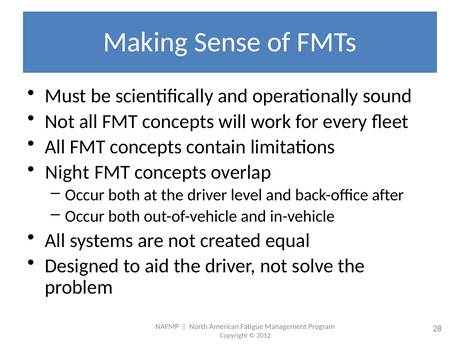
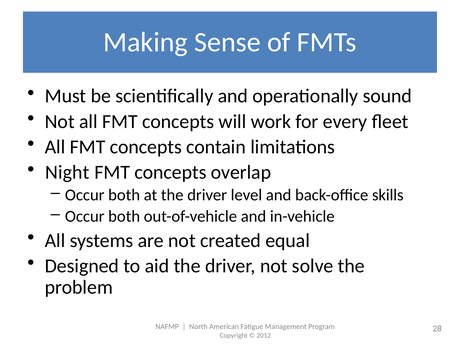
after: after -> skills
